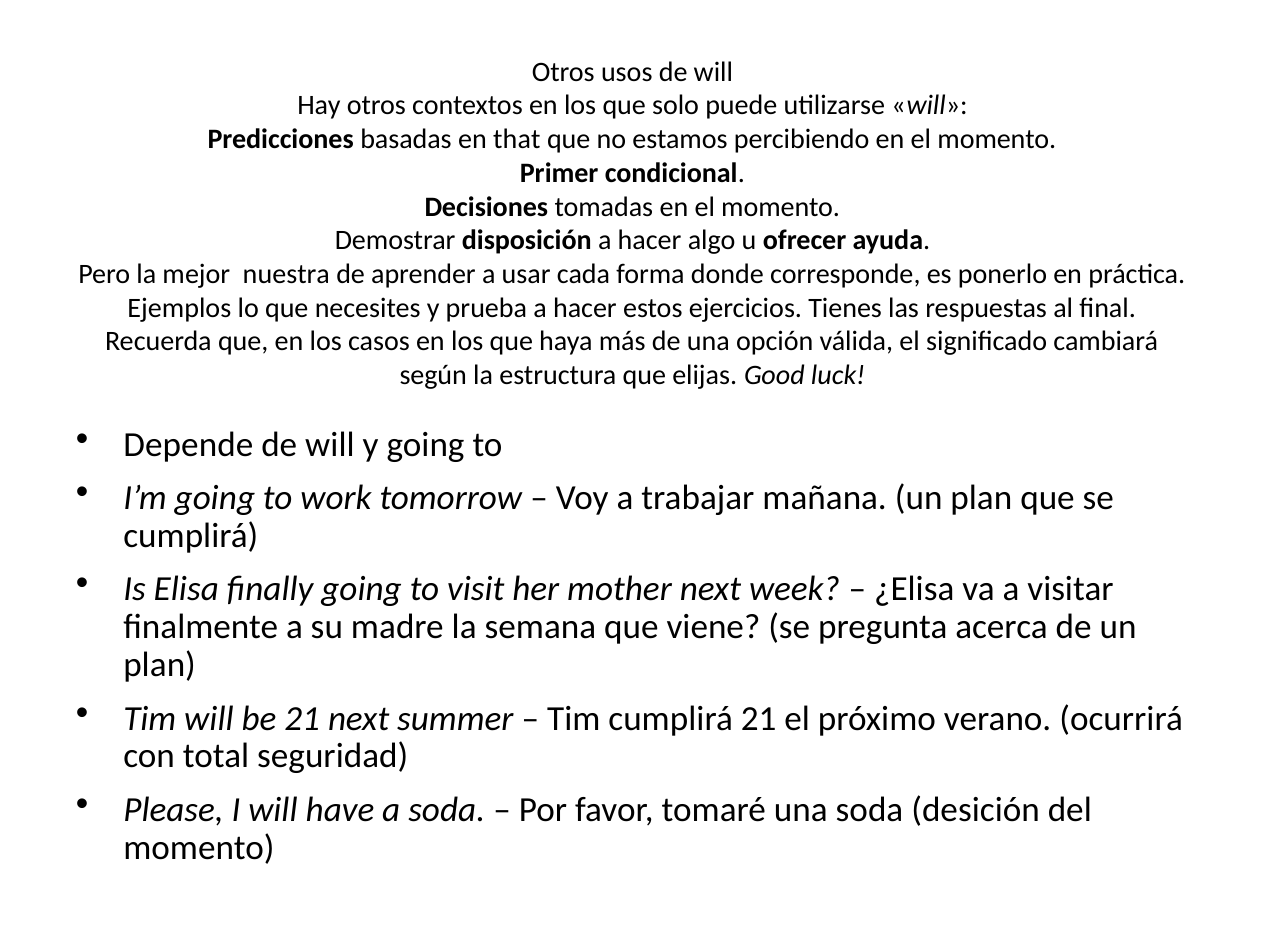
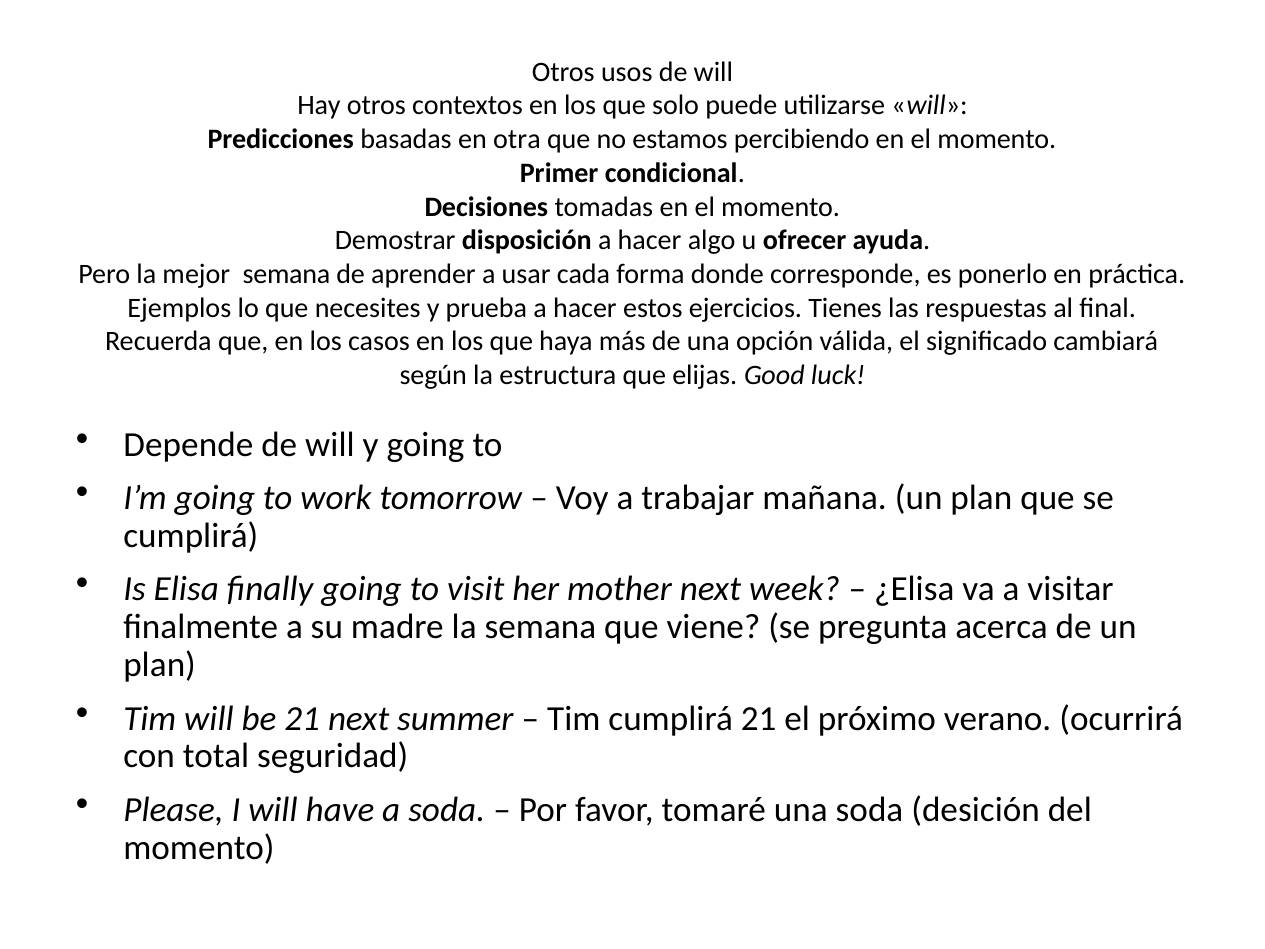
that: that -> otra
mejor nuestra: nuestra -> semana
